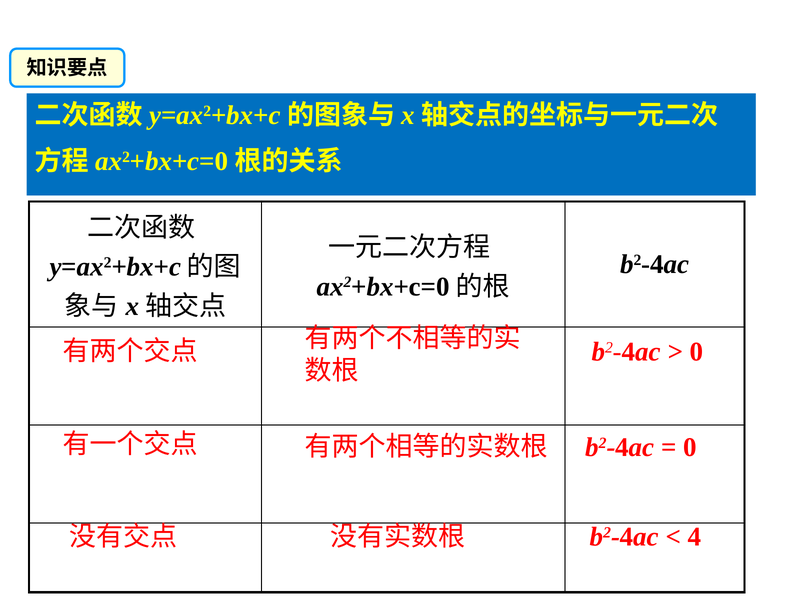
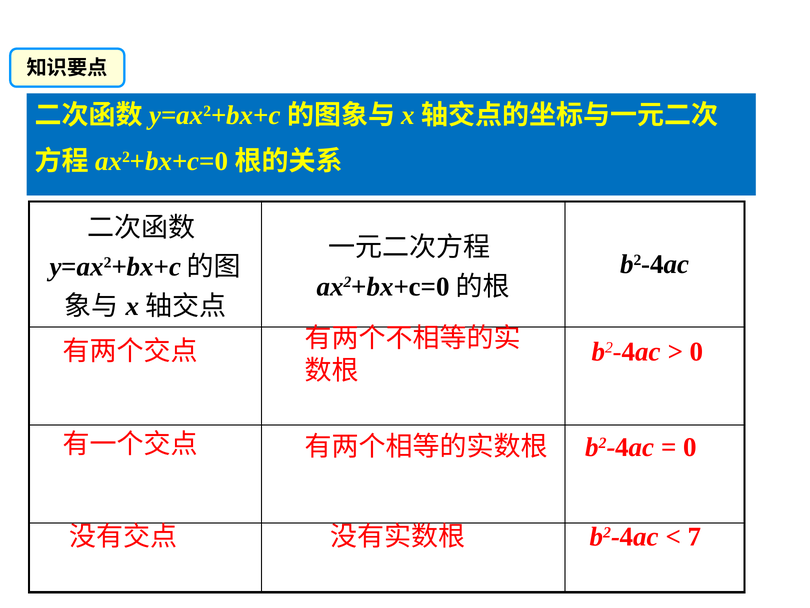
4: 4 -> 7
